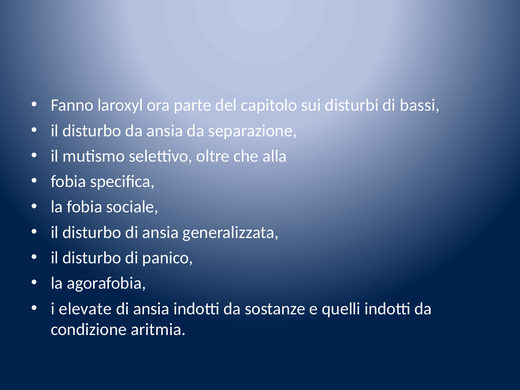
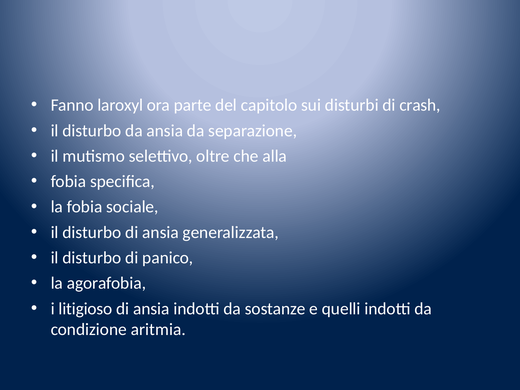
bassi: bassi -> crash
elevate: elevate -> litigioso
